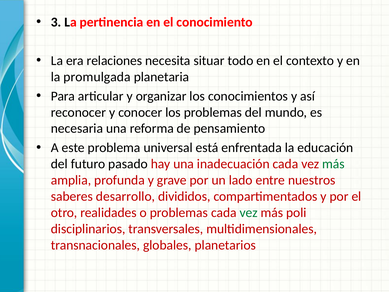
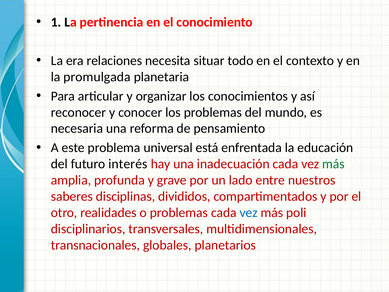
3: 3 -> 1
pasado: pasado -> interés
desarrollo: desarrollo -> disciplinas
vez at (249, 212) colour: green -> blue
